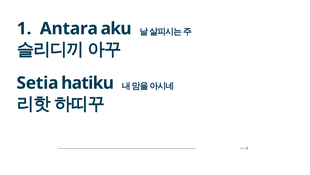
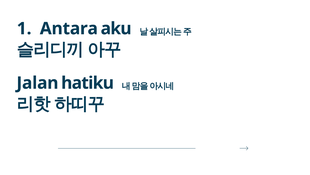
Setia: Setia -> Jalan
